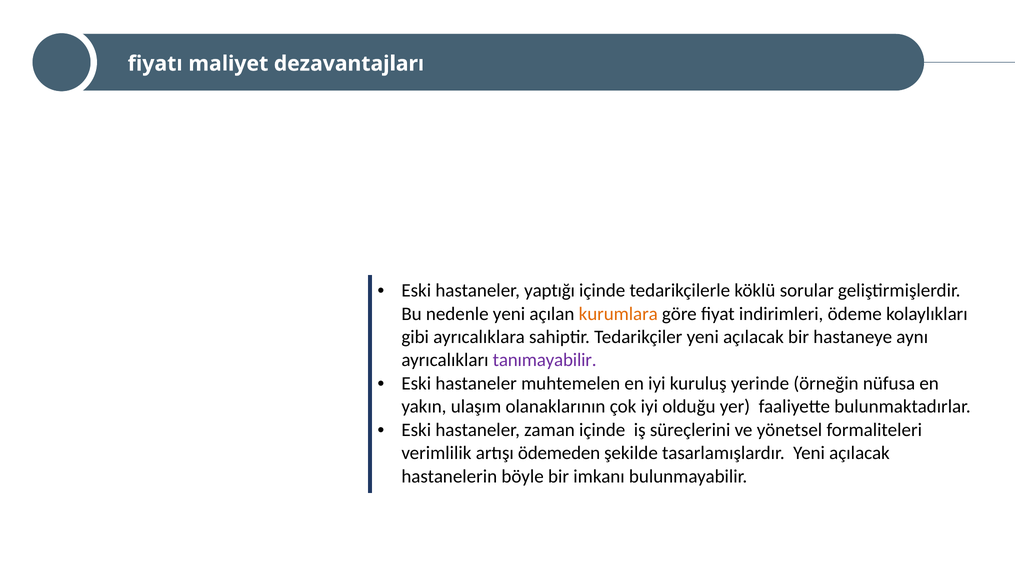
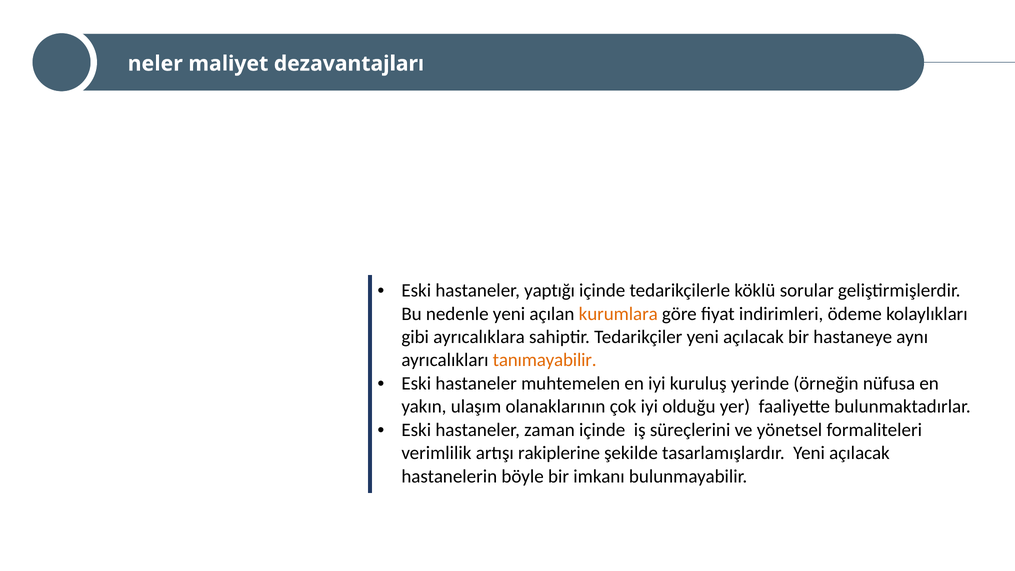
fiyatı: fiyatı -> neler
tanımayabilir colour: purple -> orange
ödemeden: ödemeden -> rakiplerine
